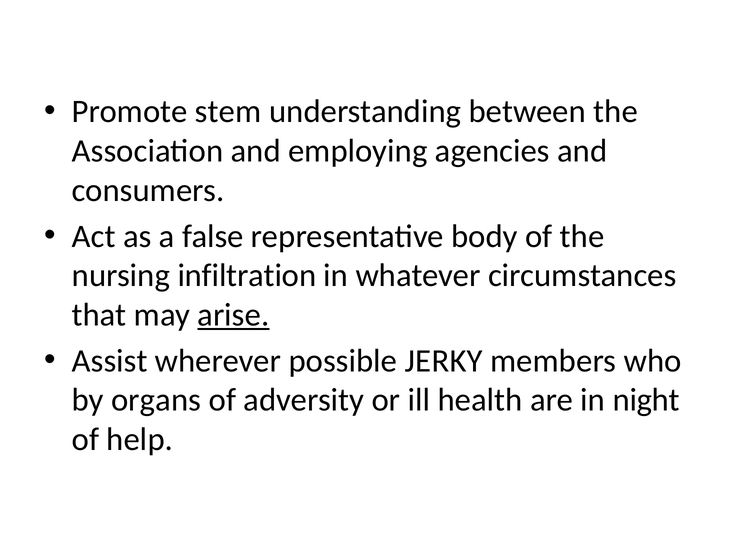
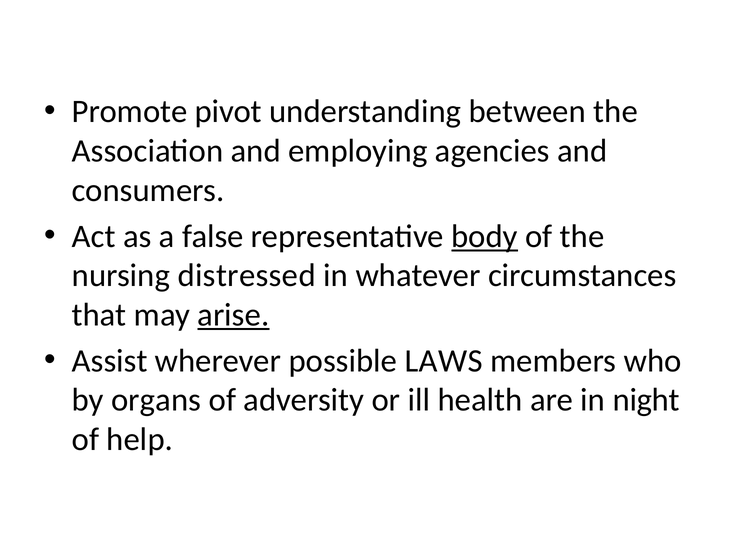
stem: stem -> pivot
body underline: none -> present
infiltration: infiltration -> distressed
JERKY: JERKY -> LAWS
